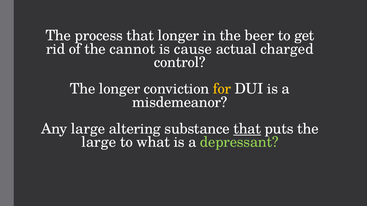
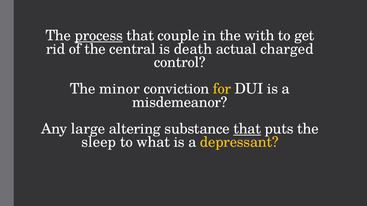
process underline: none -> present
that longer: longer -> couple
beer: beer -> with
cannot: cannot -> central
cause: cause -> death
The longer: longer -> minor
large at (99, 142): large -> sleep
depressant colour: light green -> yellow
